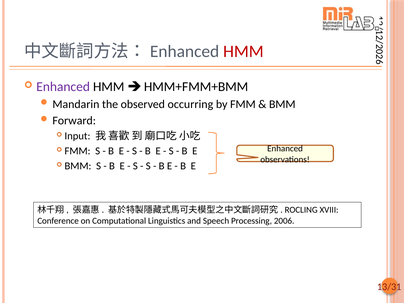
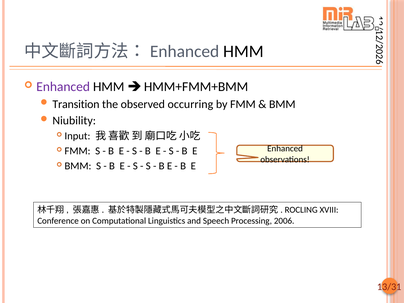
HMM at (243, 51) colour: red -> black
Mandarin: Mandarin -> Transition
Forward: Forward -> Niubility
